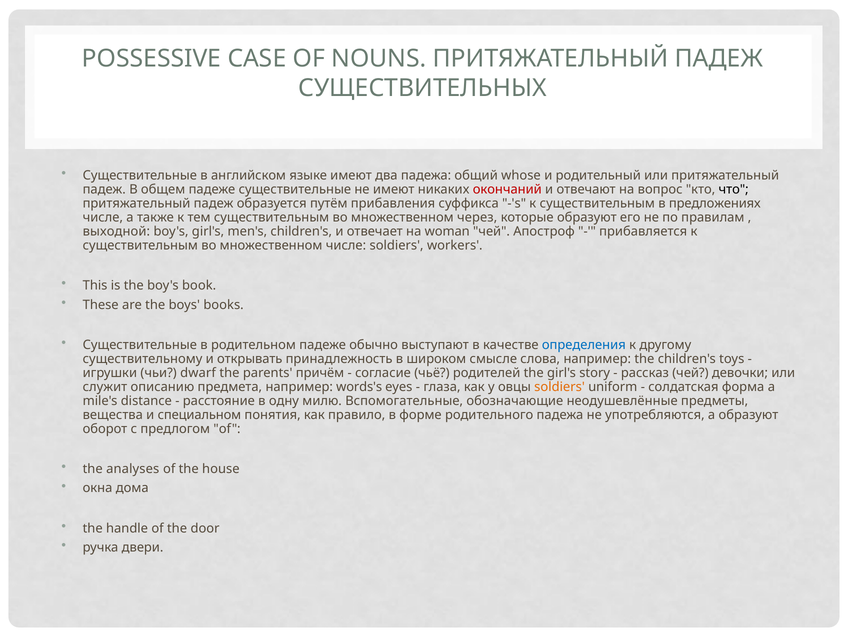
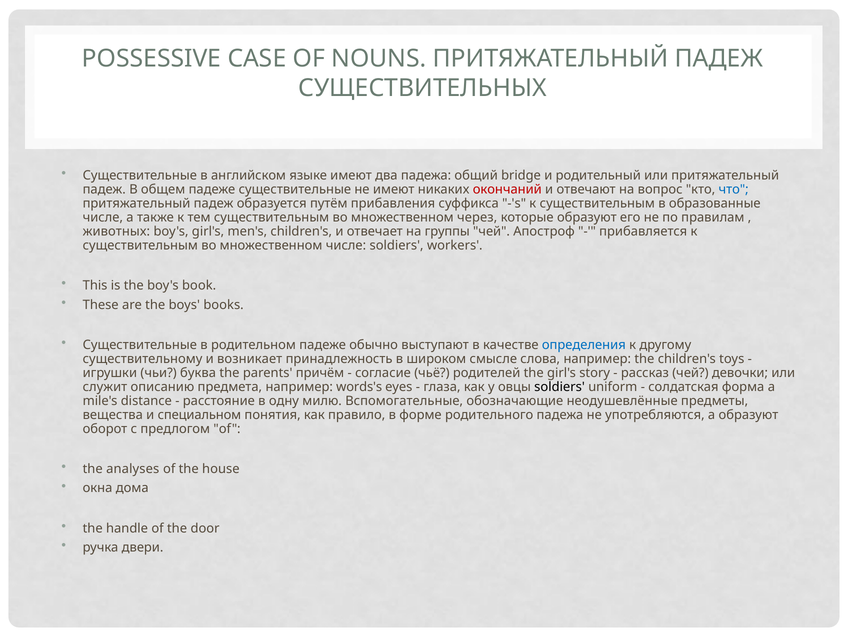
whose: whose -> bridge
что colour: black -> blue
предложениях: предложениях -> образованные
выходной: выходной -> животных
woman: woman -> группы
открывать: открывать -> возникает
dwarf: dwarf -> буква
soldiers at (560, 387) colour: orange -> black
